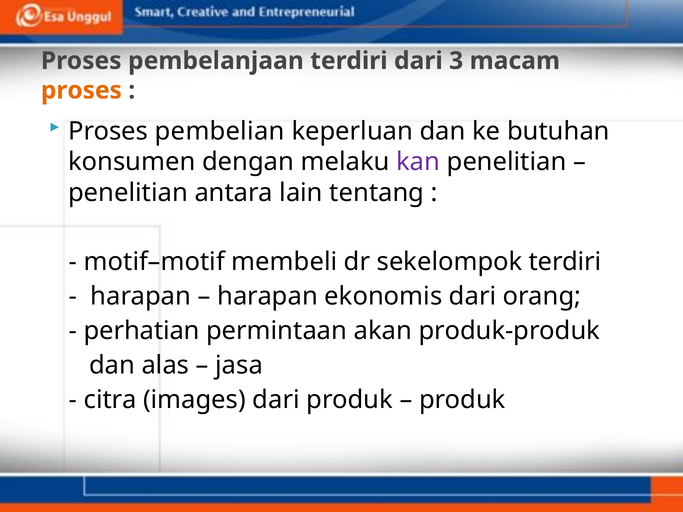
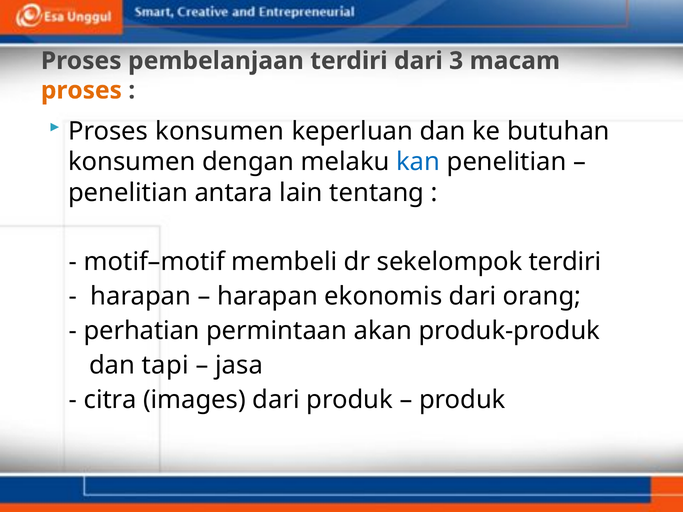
Proses pembelian: pembelian -> konsumen
kan colour: purple -> blue
alas: alas -> tapi
